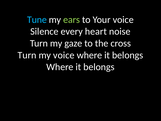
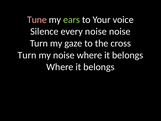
Tune colour: light blue -> pink
every heart: heart -> noise
my voice: voice -> noise
